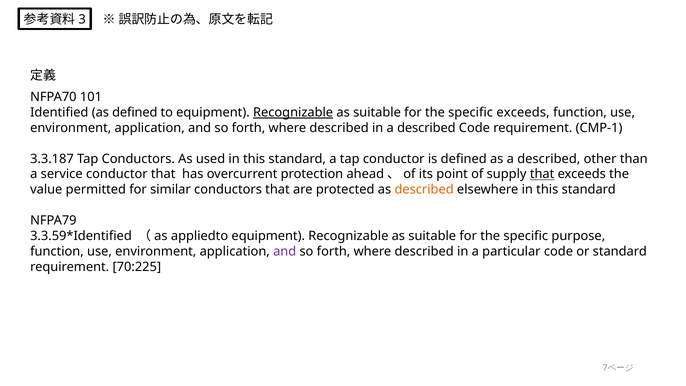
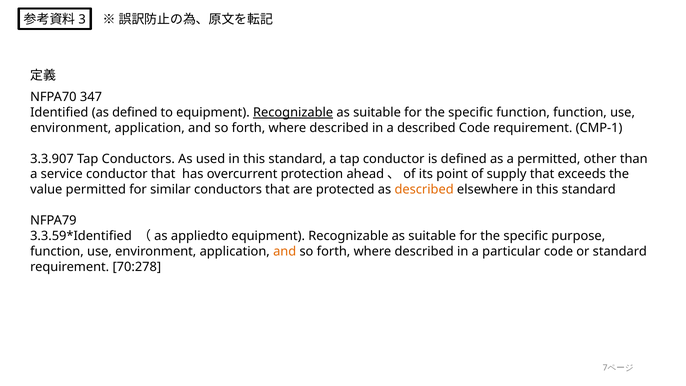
101: 101 -> 347
specific exceeds: exceeds -> function
3.3.187: 3.3.187 -> 3.3.907
as a described: described -> permitted
that at (542, 174) underline: present -> none
and at (285, 251) colour: purple -> orange
70:225: 70:225 -> 70:278
